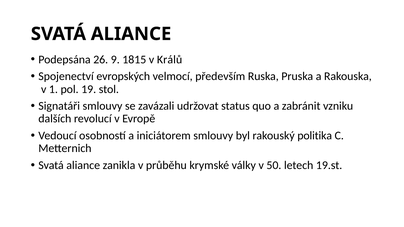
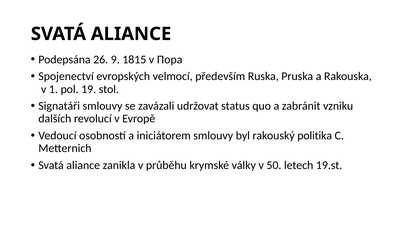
Králů: Králů -> Пора
